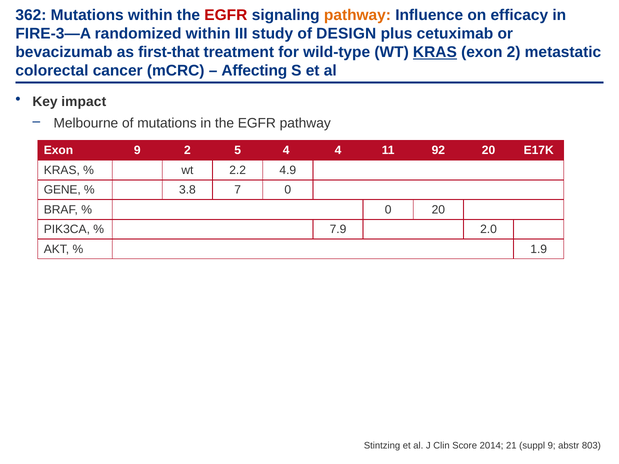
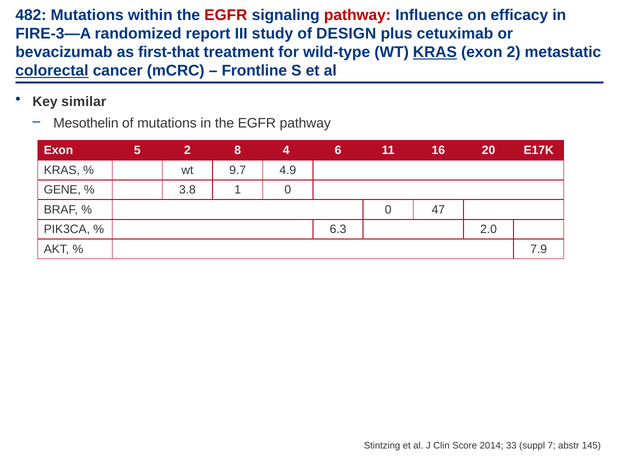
362: 362 -> 482
pathway at (357, 15) colour: orange -> red
randomized within: within -> report
colorectal underline: none -> present
Affecting: Affecting -> Frontline
impact: impact -> similar
Melbourne: Melbourne -> Mesothelin
Exon 9: 9 -> 5
5: 5 -> 8
4 4: 4 -> 6
92: 92 -> 16
2.2: 2.2 -> 9.7
7: 7 -> 1
0 20: 20 -> 47
7.9: 7.9 -> 6.3
1.9: 1.9 -> 7.9
21: 21 -> 33
suppl 9: 9 -> 7
803: 803 -> 145
